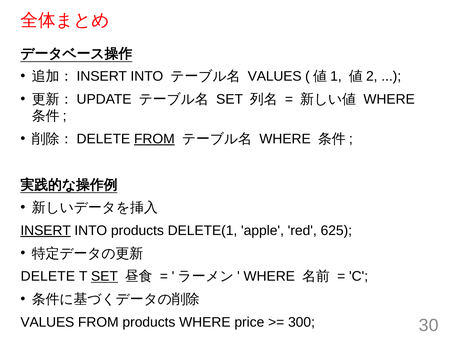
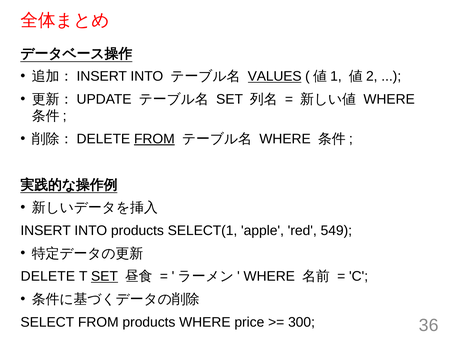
VALUES at (275, 76) underline: none -> present
INSERT underline: present -> none
DELETE(1: DELETE(1 -> SELECT(1
625: 625 -> 549
VALUES at (47, 322): VALUES -> SELECT
30: 30 -> 36
